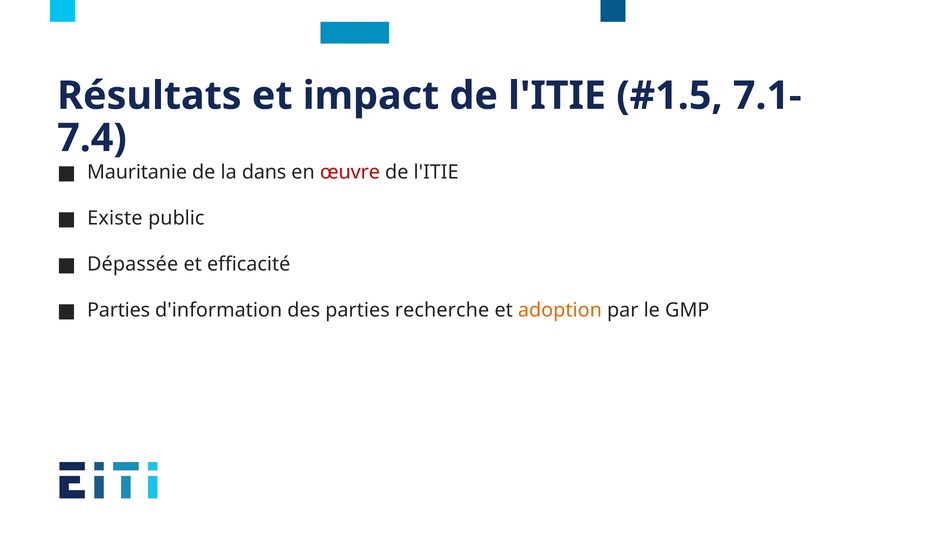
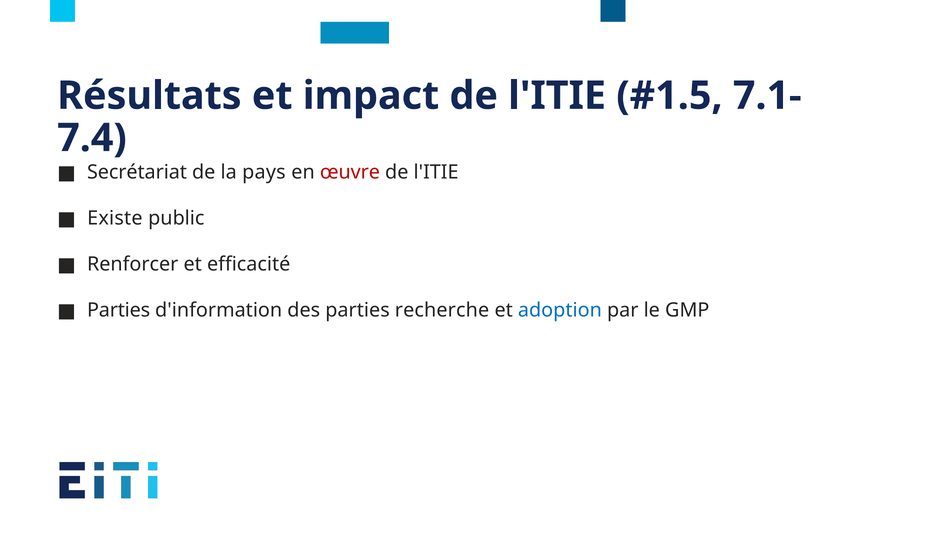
Mauritanie: Mauritanie -> Secrétariat
dans: dans -> pays
Dépassée: Dépassée -> Renforcer
adoption colour: orange -> blue
